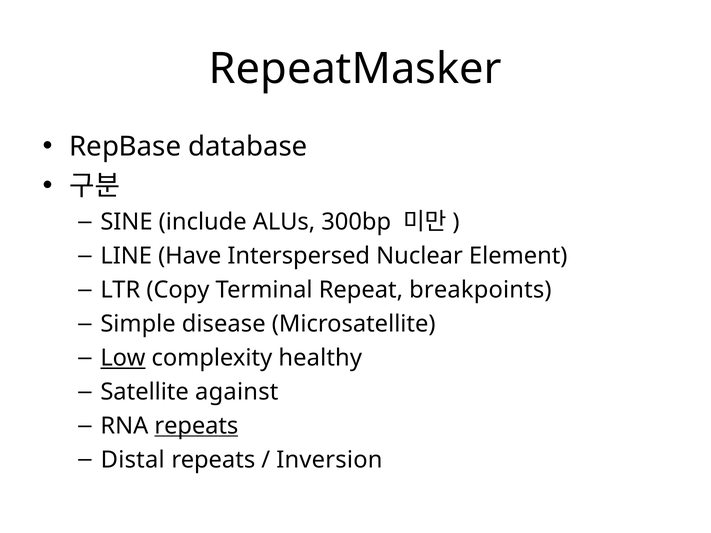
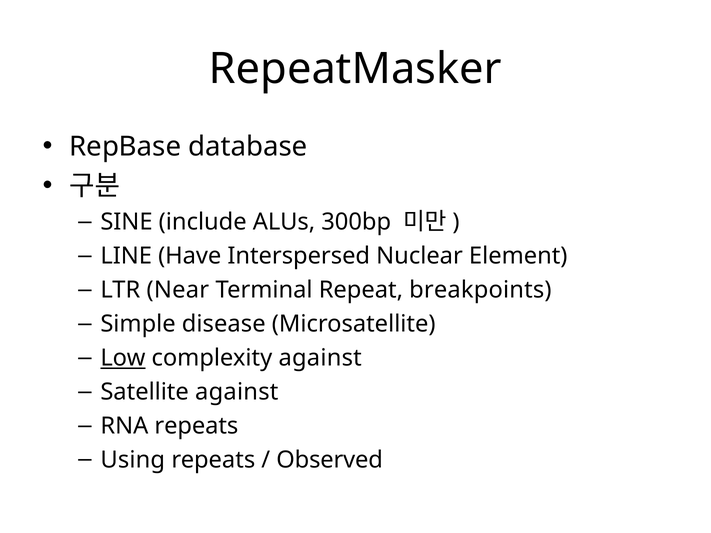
Copy: Copy -> Near
complexity healthy: healthy -> against
repeats at (196, 426) underline: present -> none
Distal: Distal -> Using
Inversion: Inversion -> Observed
